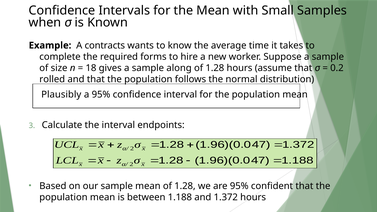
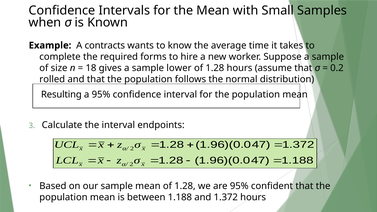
along: along -> lower
Plausibly: Plausibly -> Resulting
